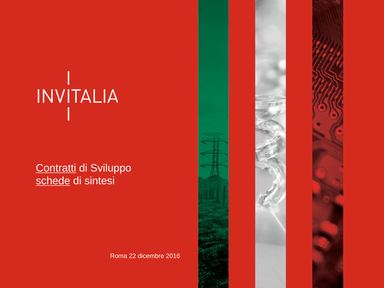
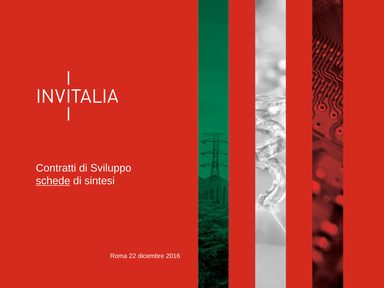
Contratti underline: present -> none
